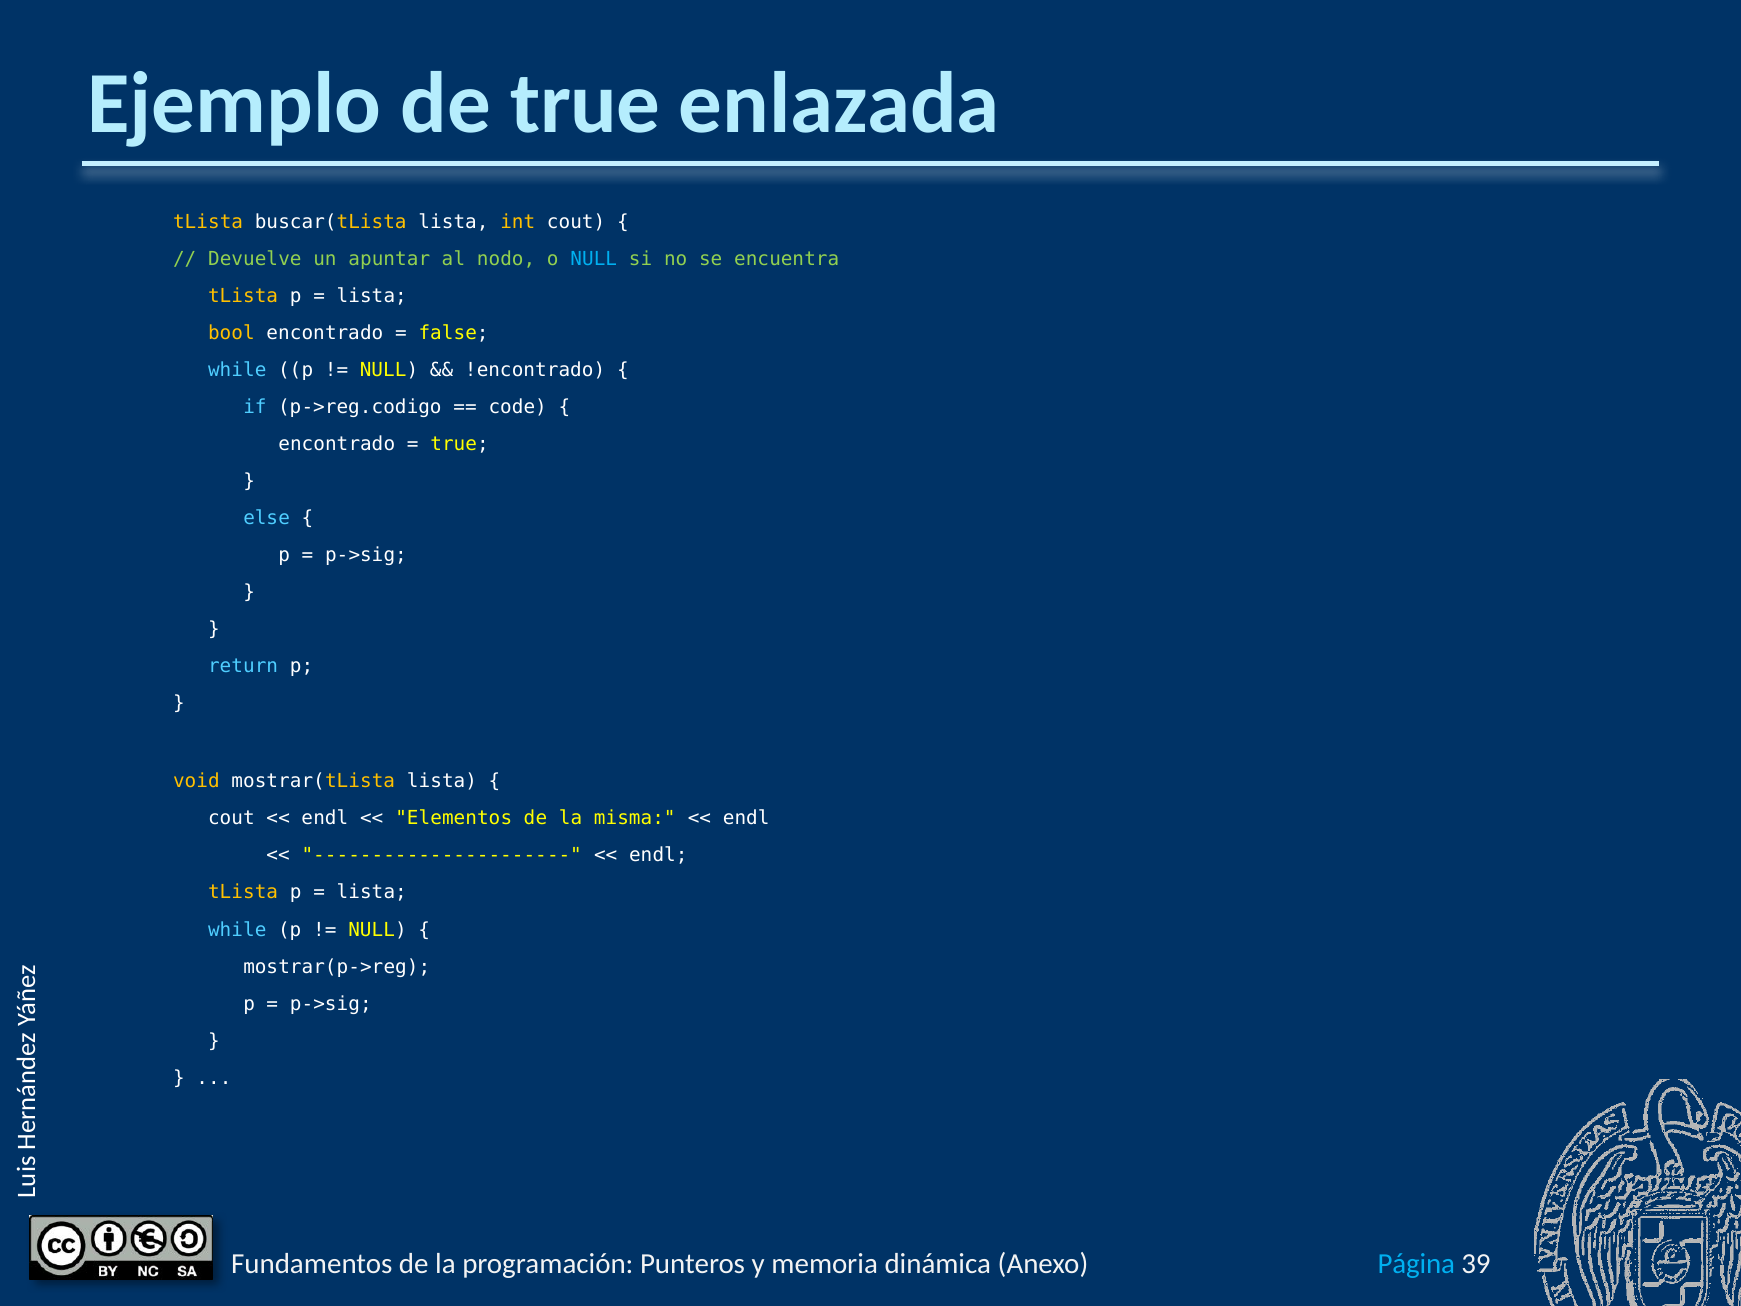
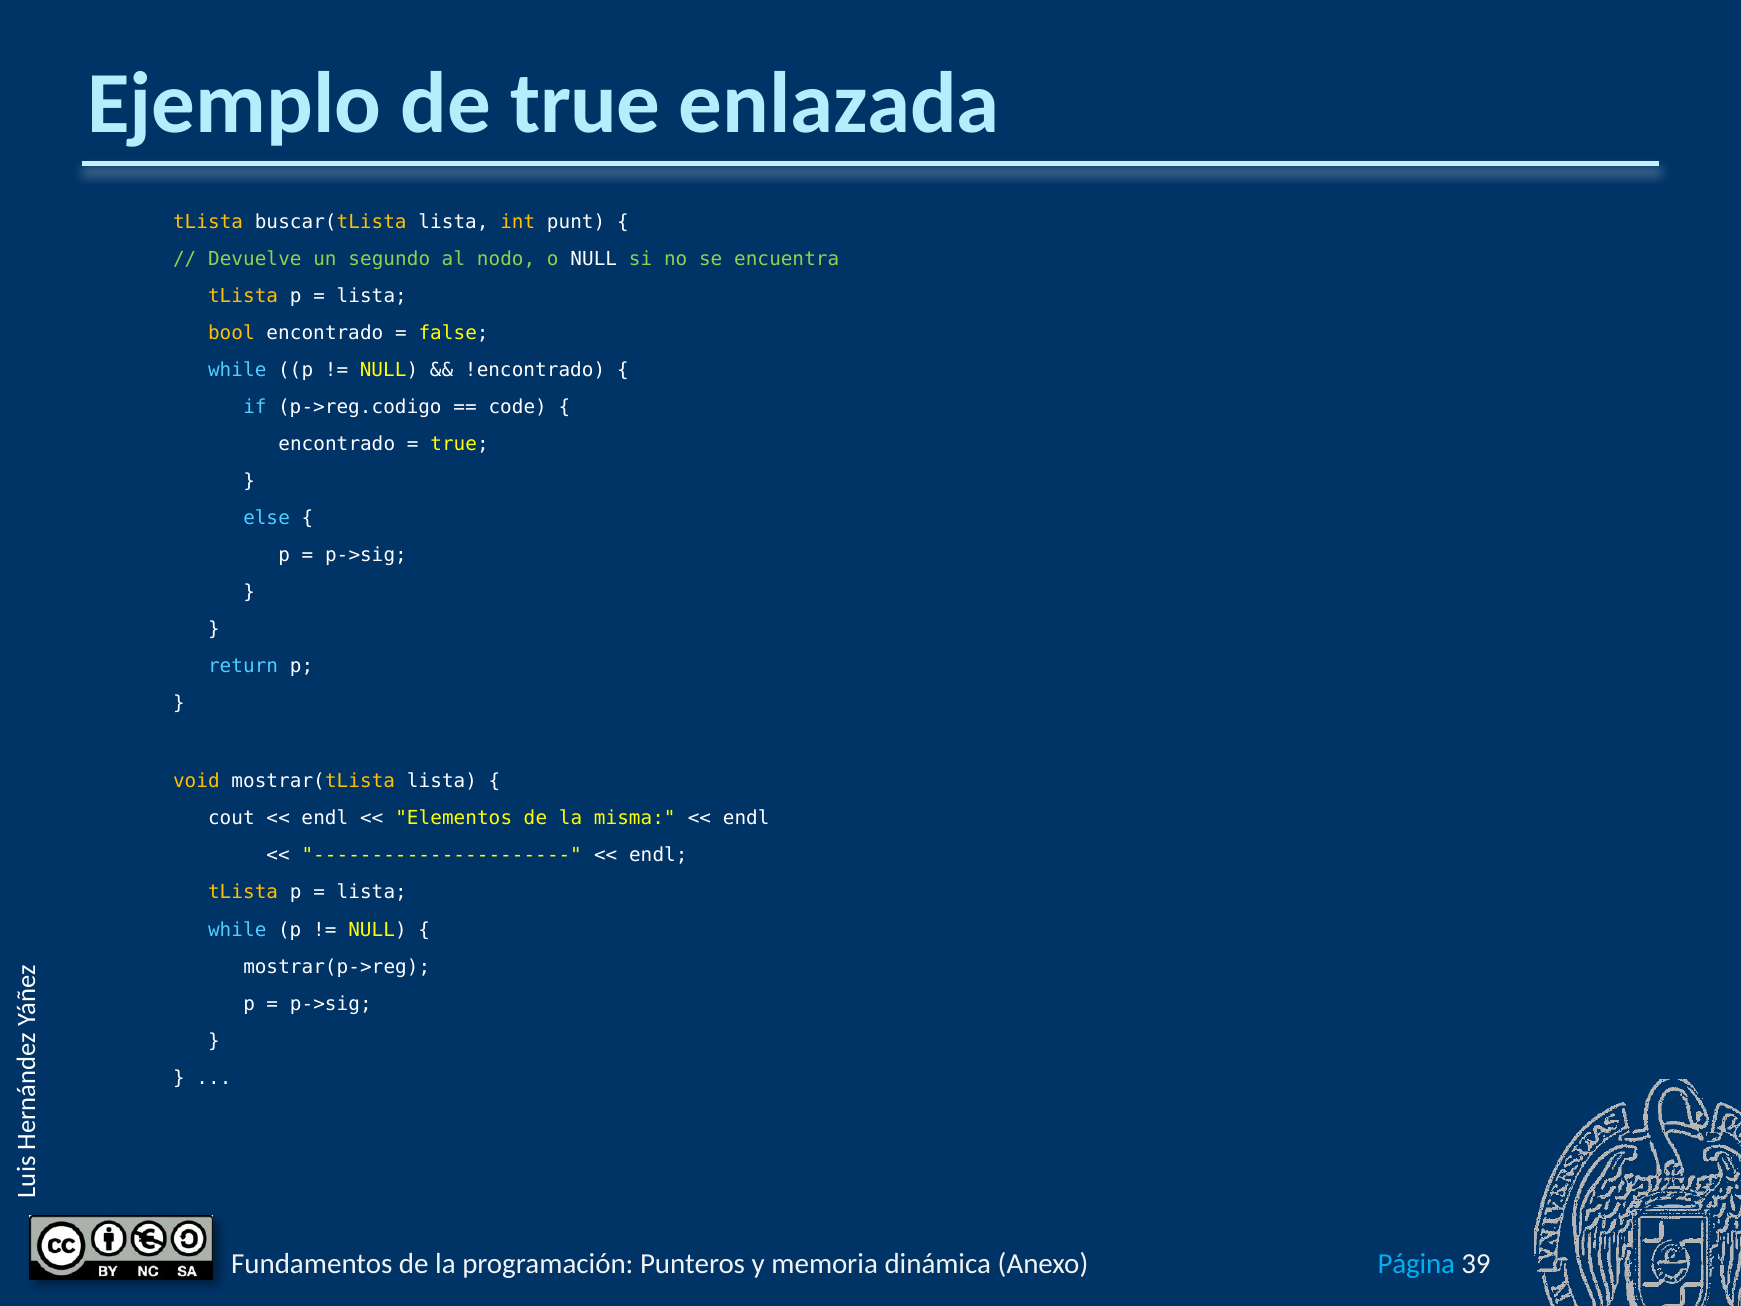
int cout: cout -> punt
apuntar: apuntar -> segundo
NULL at (594, 259) colour: light blue -> white
